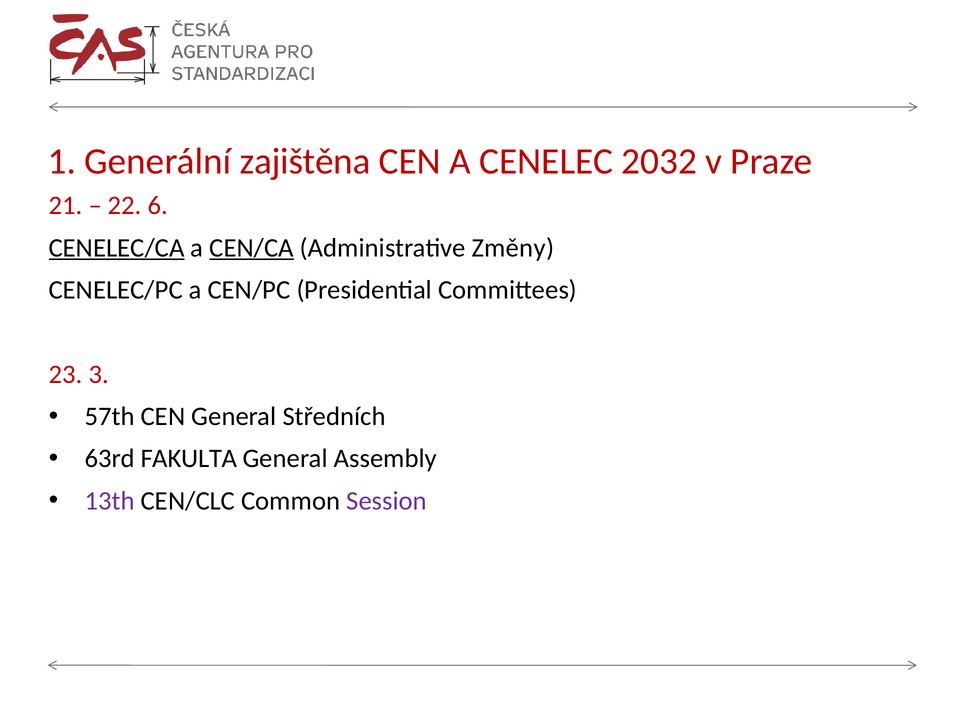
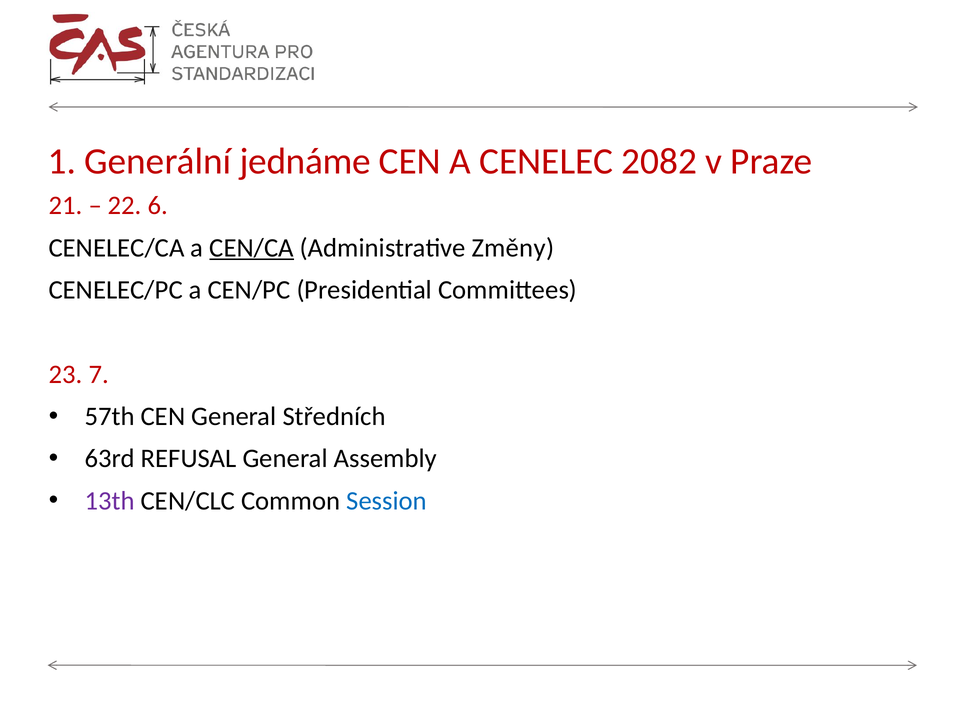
zajištěna: zajištěna -> jednáme
2032: 2032 -> 2082
CENELEC/CA underline: present -> none
3: 3 -> 7
FAKULTA: FAKULTA -> REFUSAL
Session colour: purple -> blue
